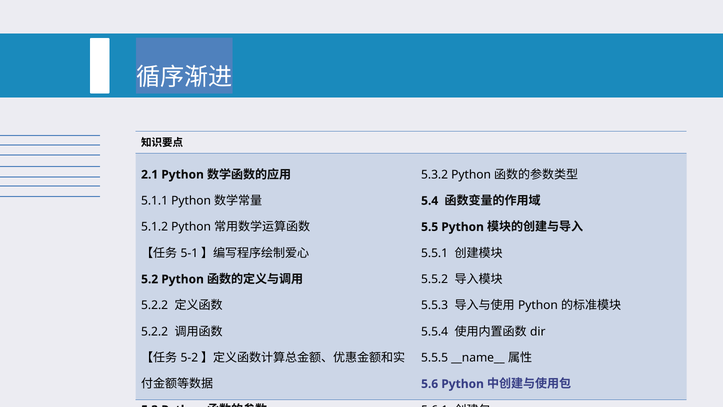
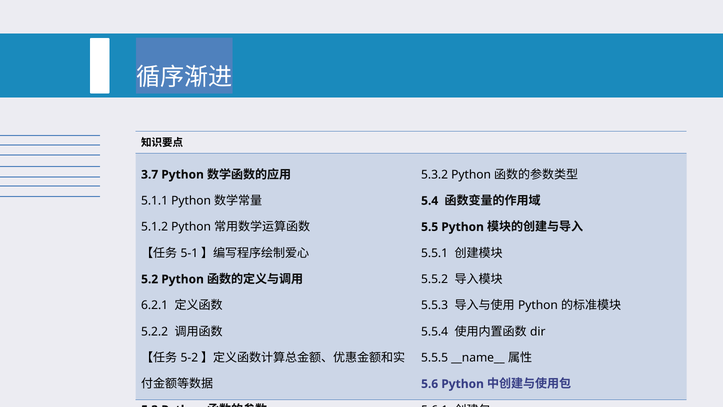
2.1: 2.1 -> 3.7
5.2.2 at (155, 305): 5.2.2 -> 6.2.1
